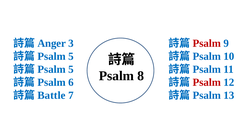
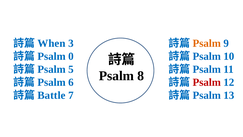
Anger: Anger -> When
Psalm at (207, 43) colour: red -> orange
5 at (71, 56): 5 -> 0
